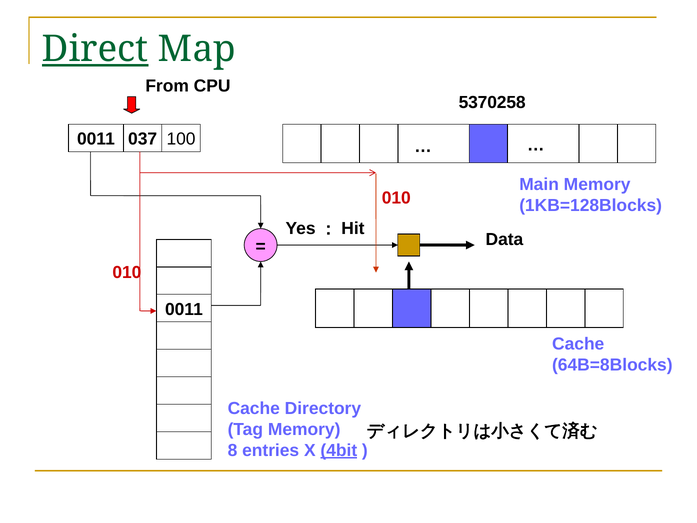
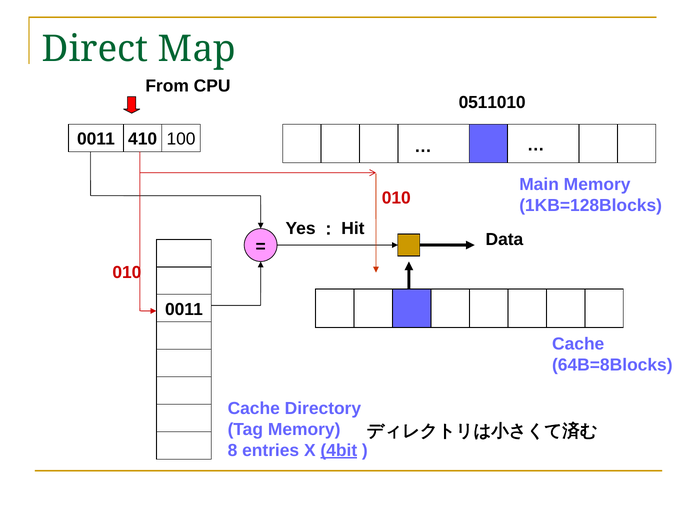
Direct underline: present -> none
5370258: 5370258 -> 0511010
037: 037 -> 410
